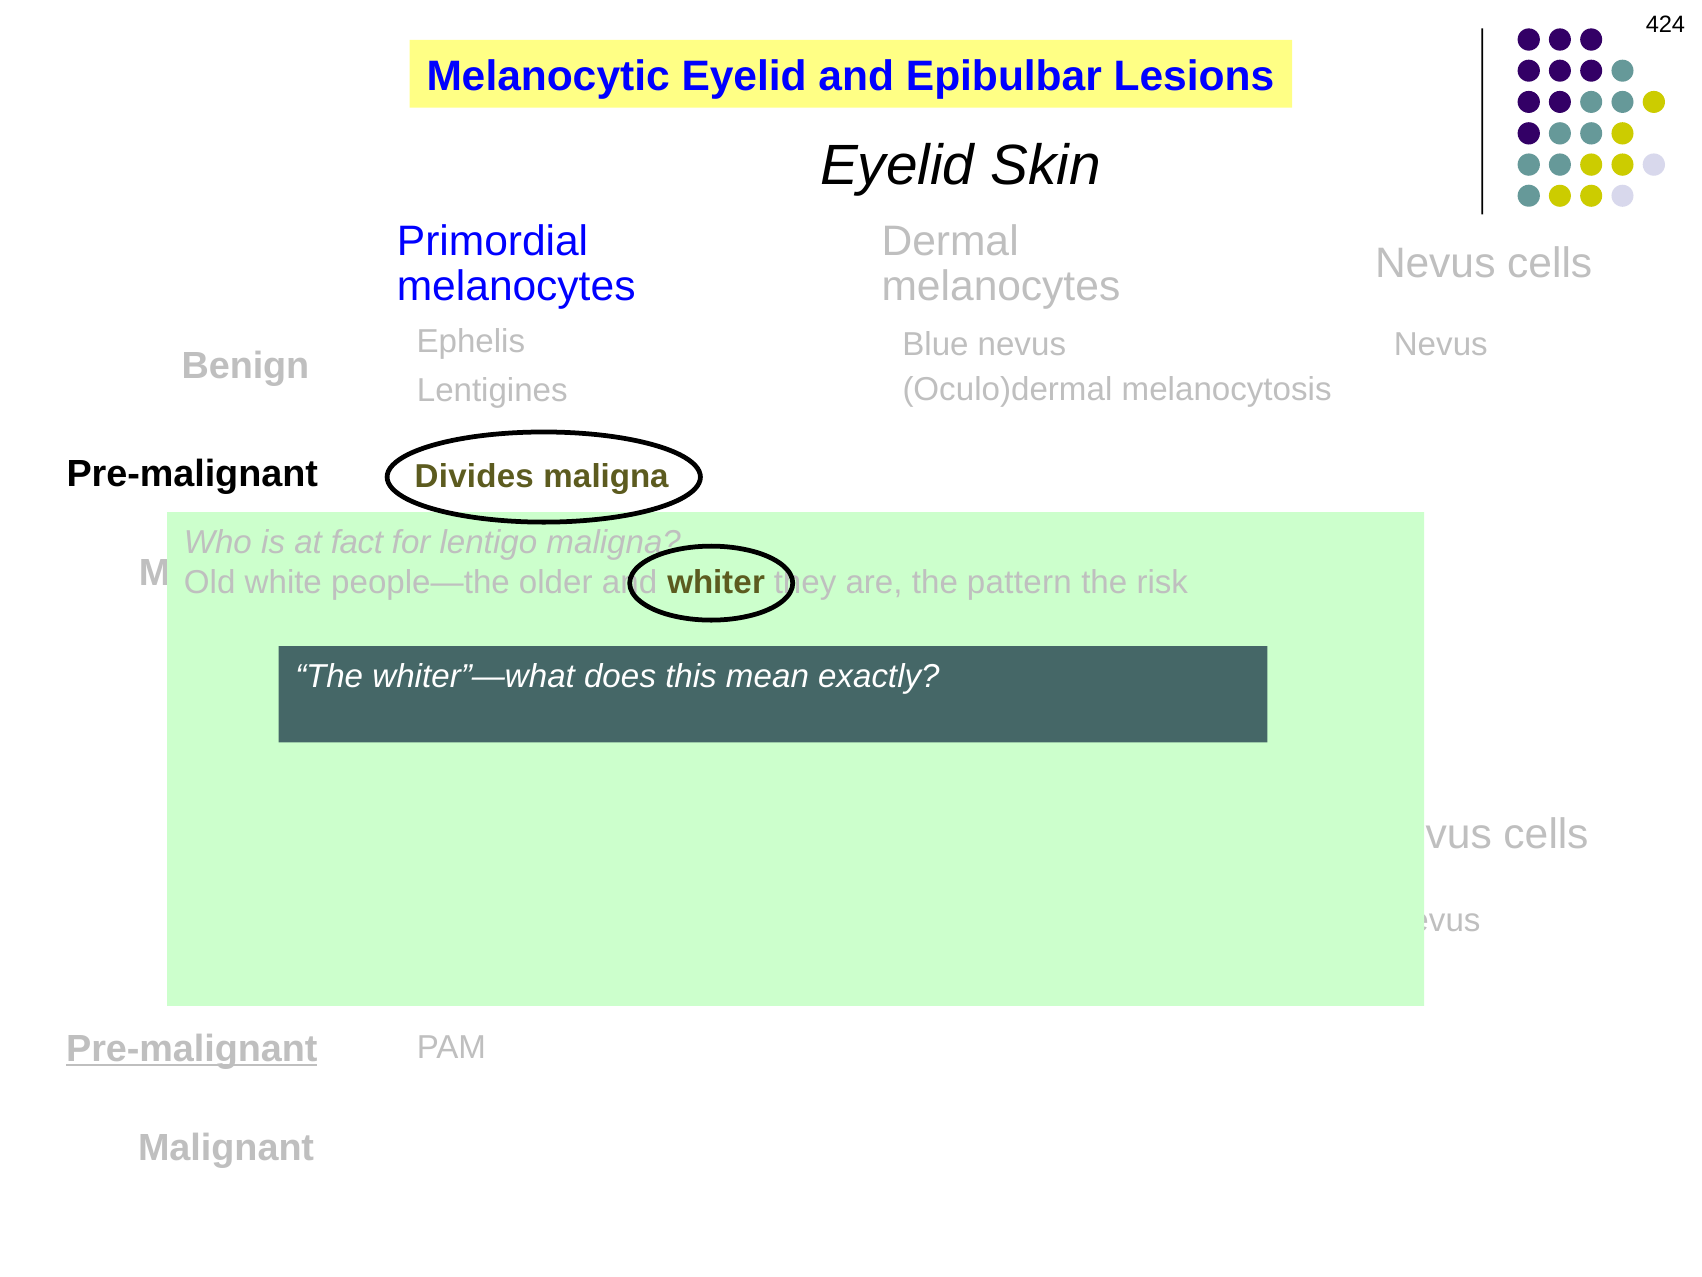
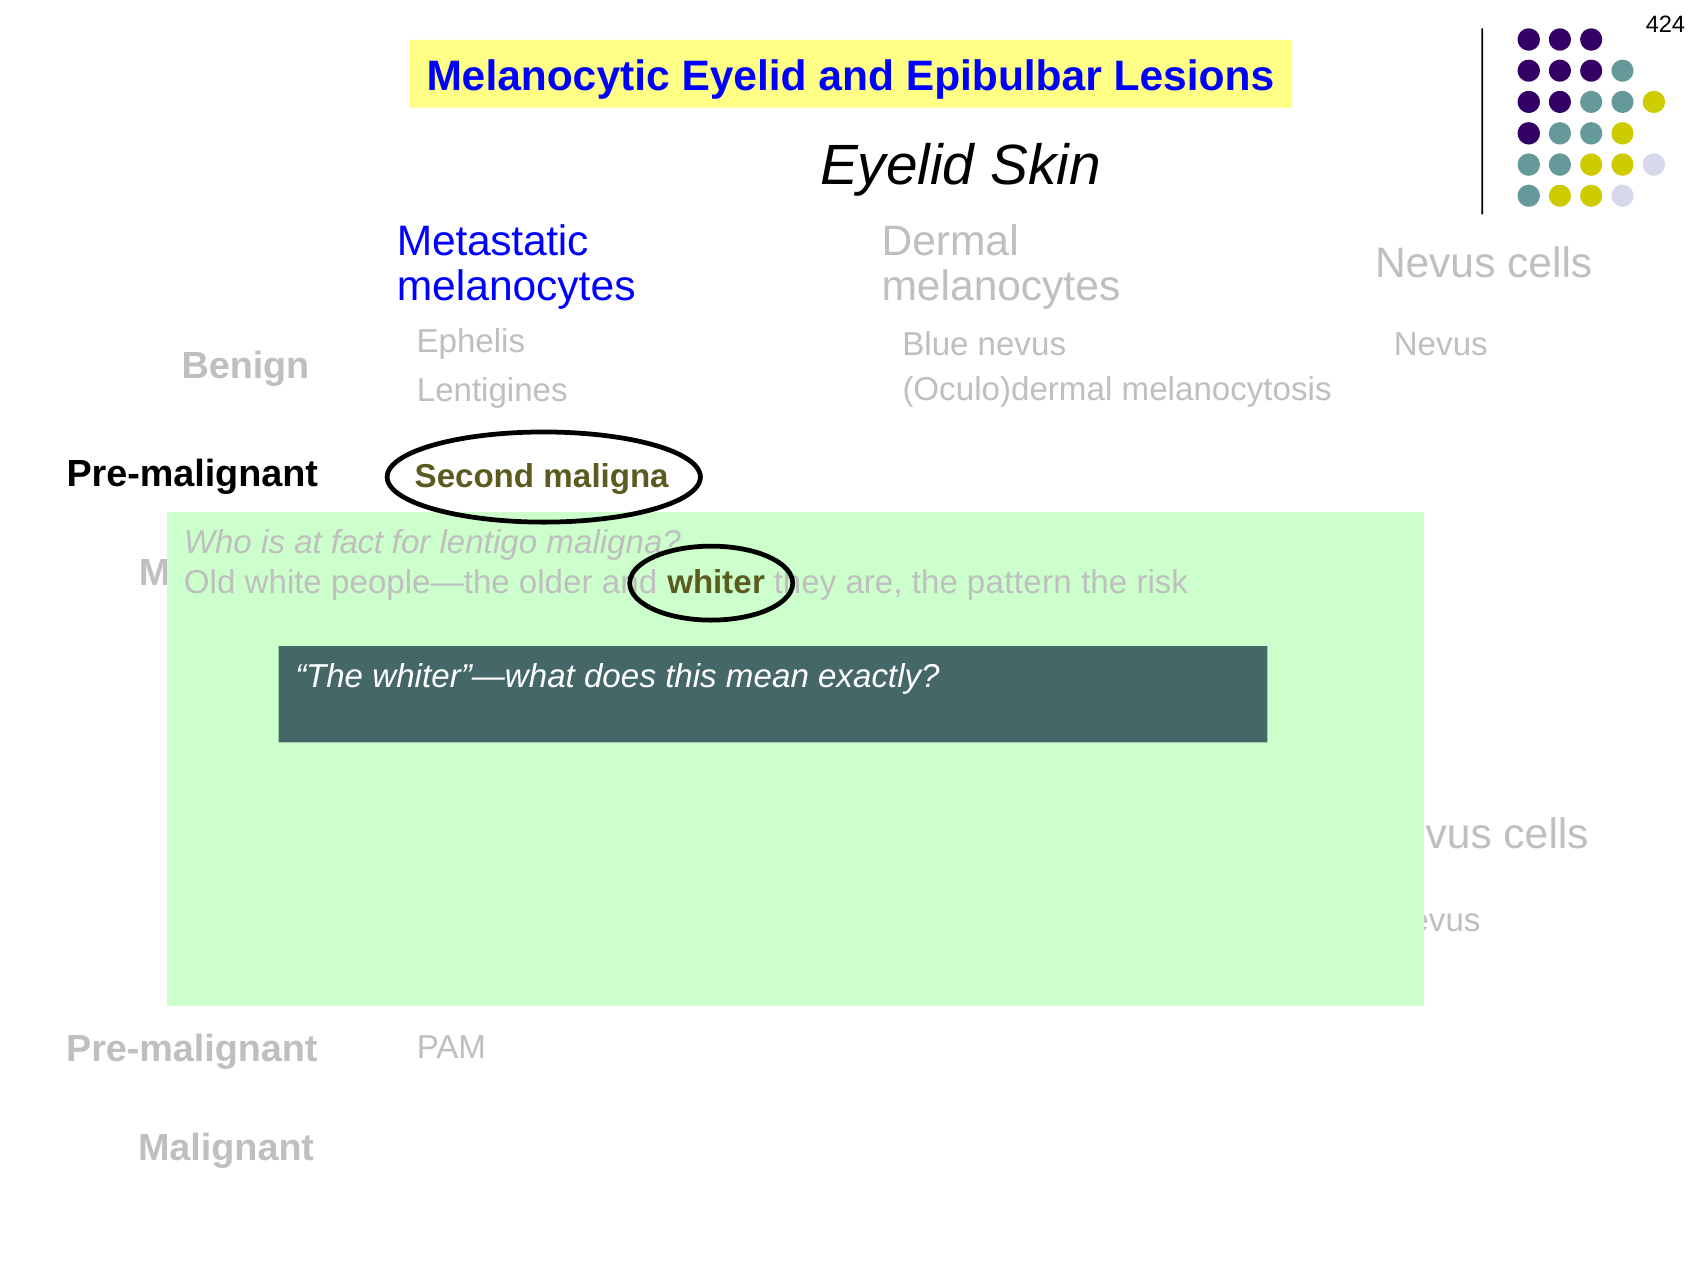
Primordial: Primordial -> Metastatic
Divides: Divides -> Second
Pre-malignant at (192, 1049) underline: present -> none
